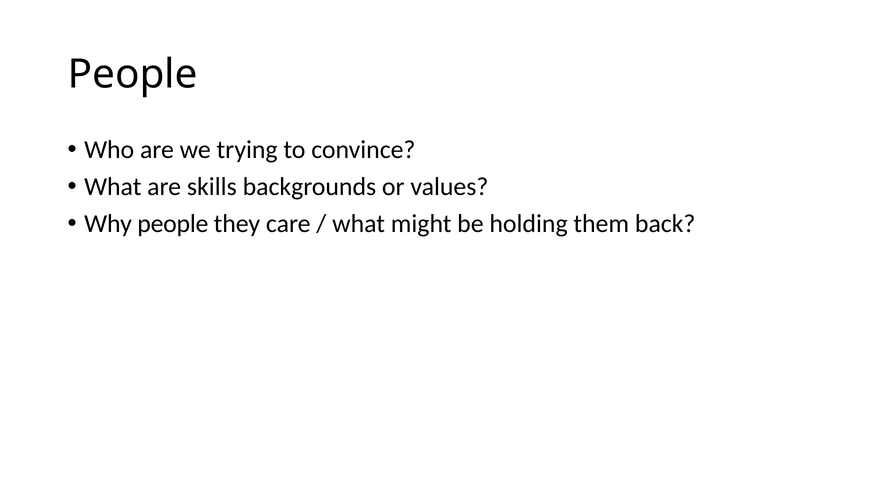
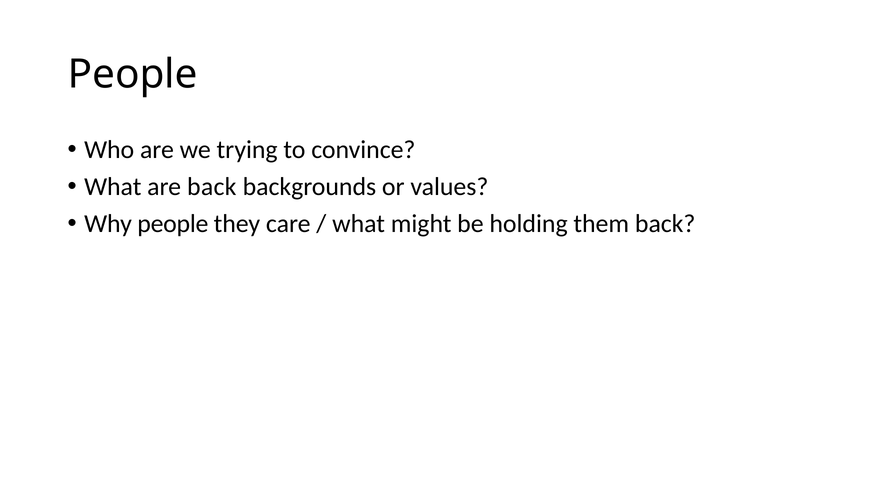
are skills: skills -> back
